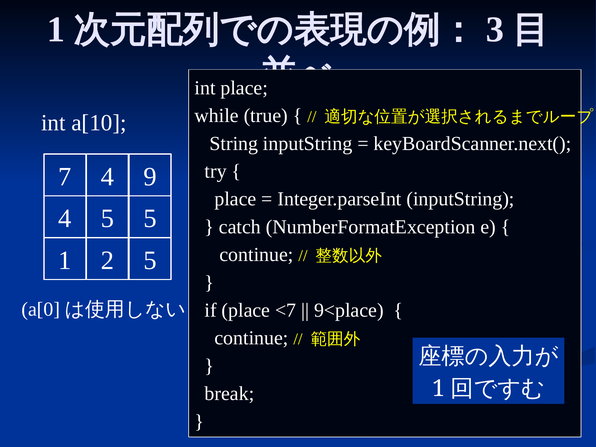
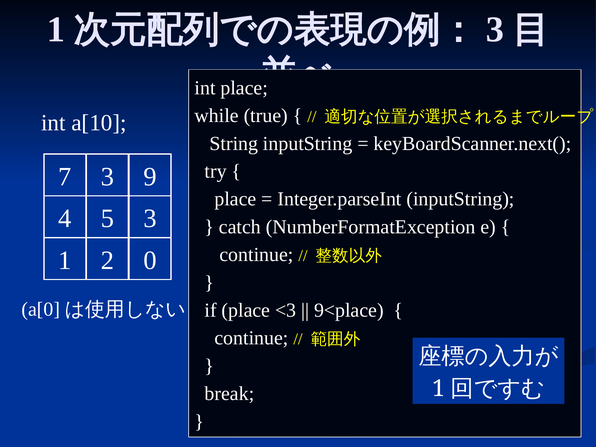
7 4: 4 -> 3
5 5: 5 -> 3
2 5: 5 -> 0
<7: <7 -> <3
